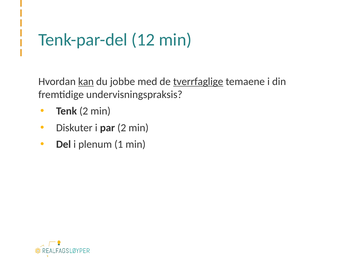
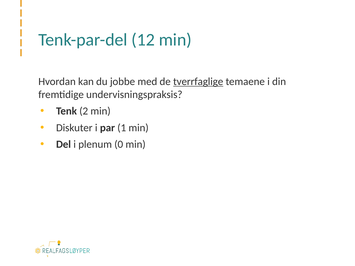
kan underline: present -> none
par 2: 2 -> 1
1: 1 -> 0
